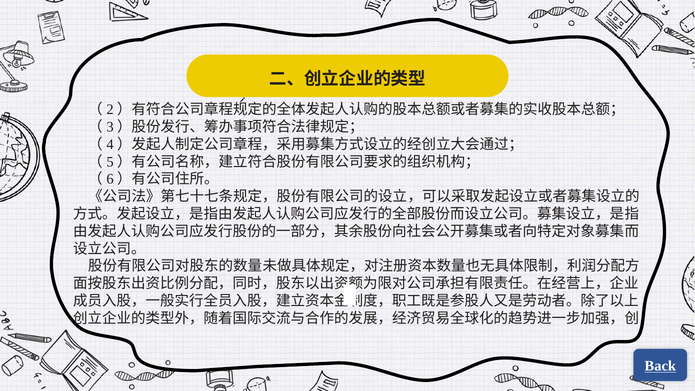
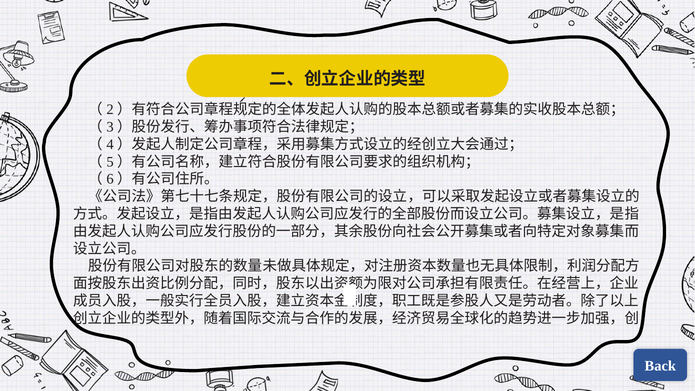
Back underline: present -> none
